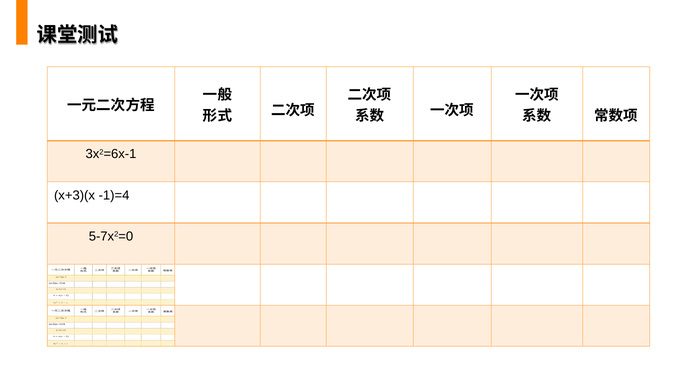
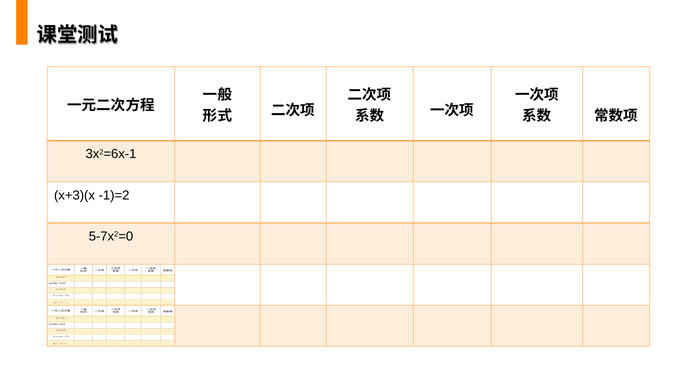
-1)=4: -1)=4 -> -1)=2
